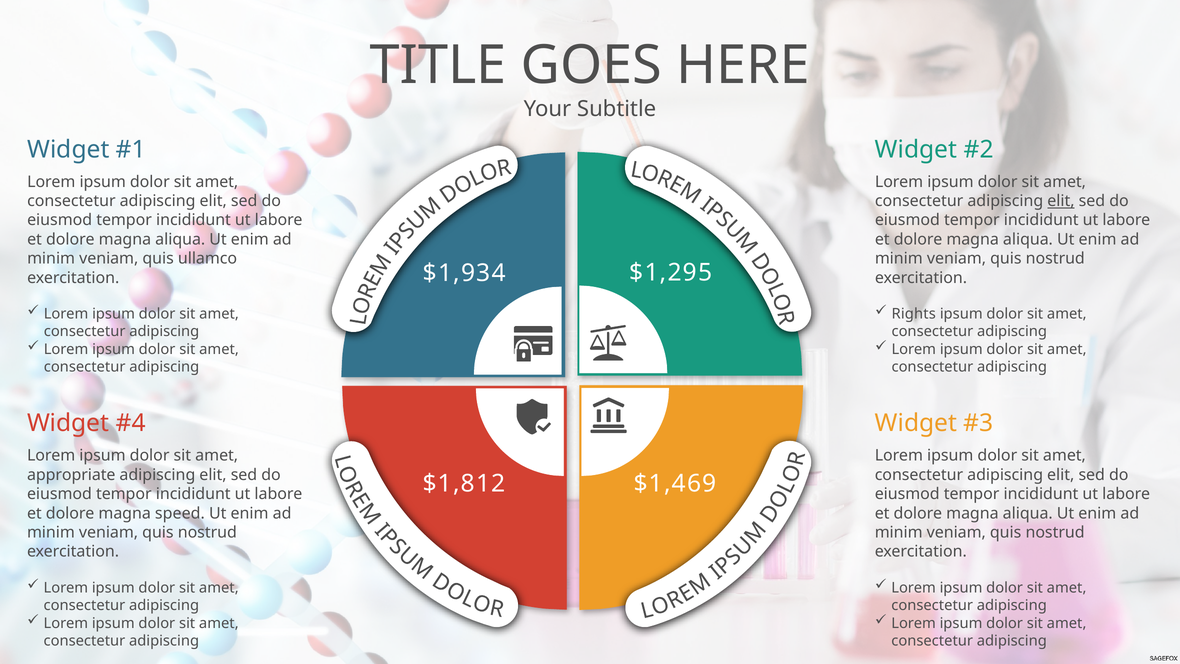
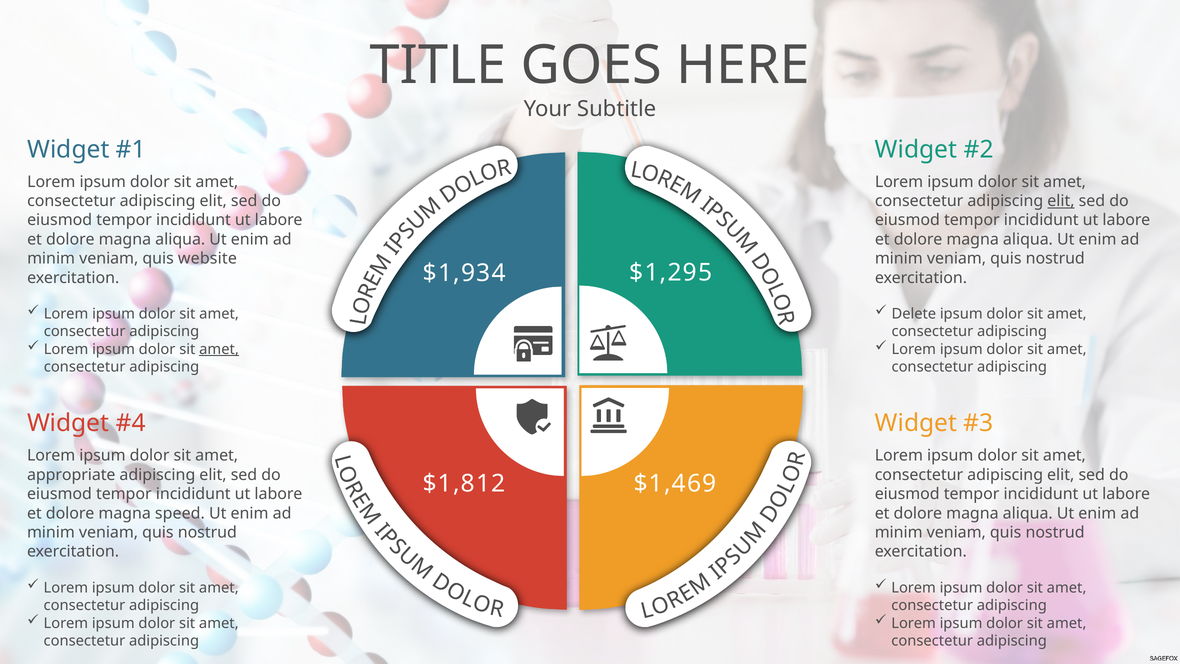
ullamco: ullamco -> website
Rights: Rights -> Delete
amet at (219, 349) underline: none -> present
